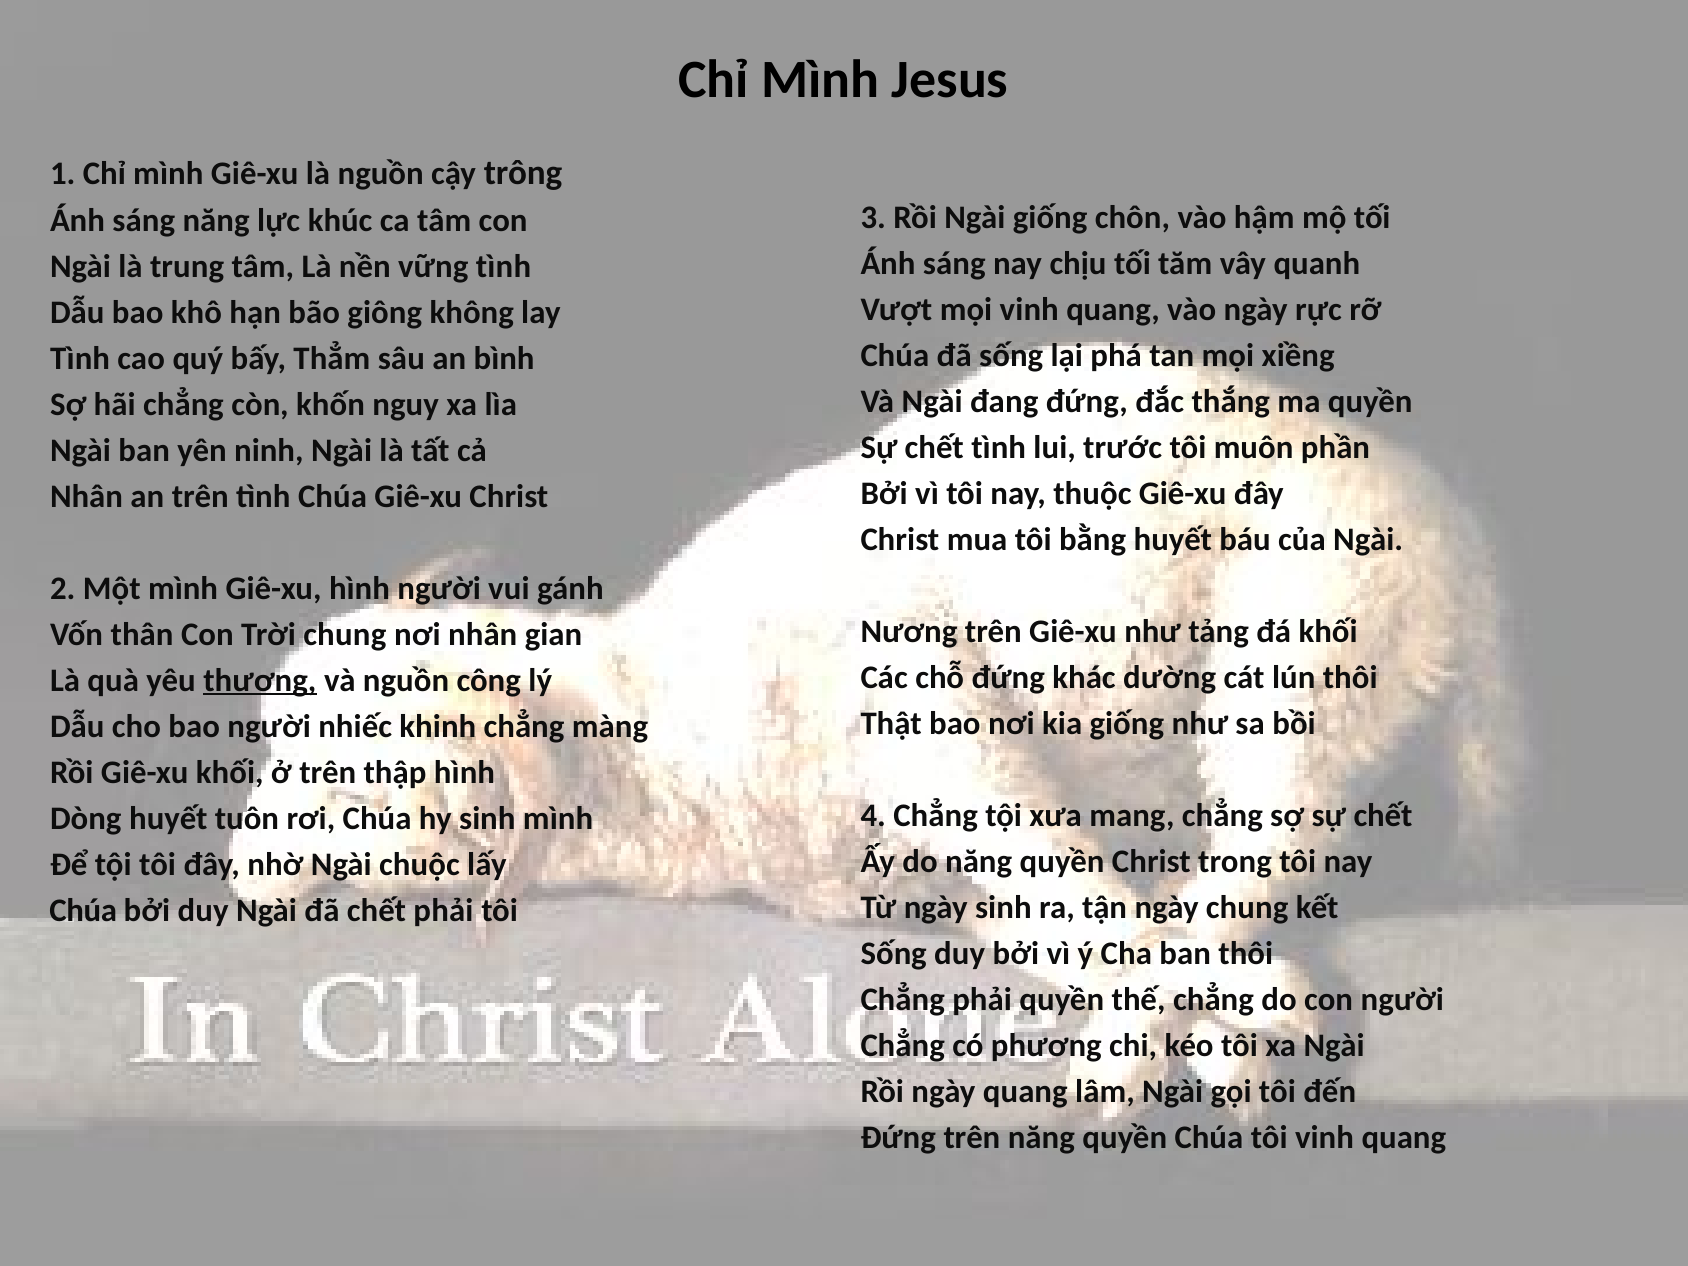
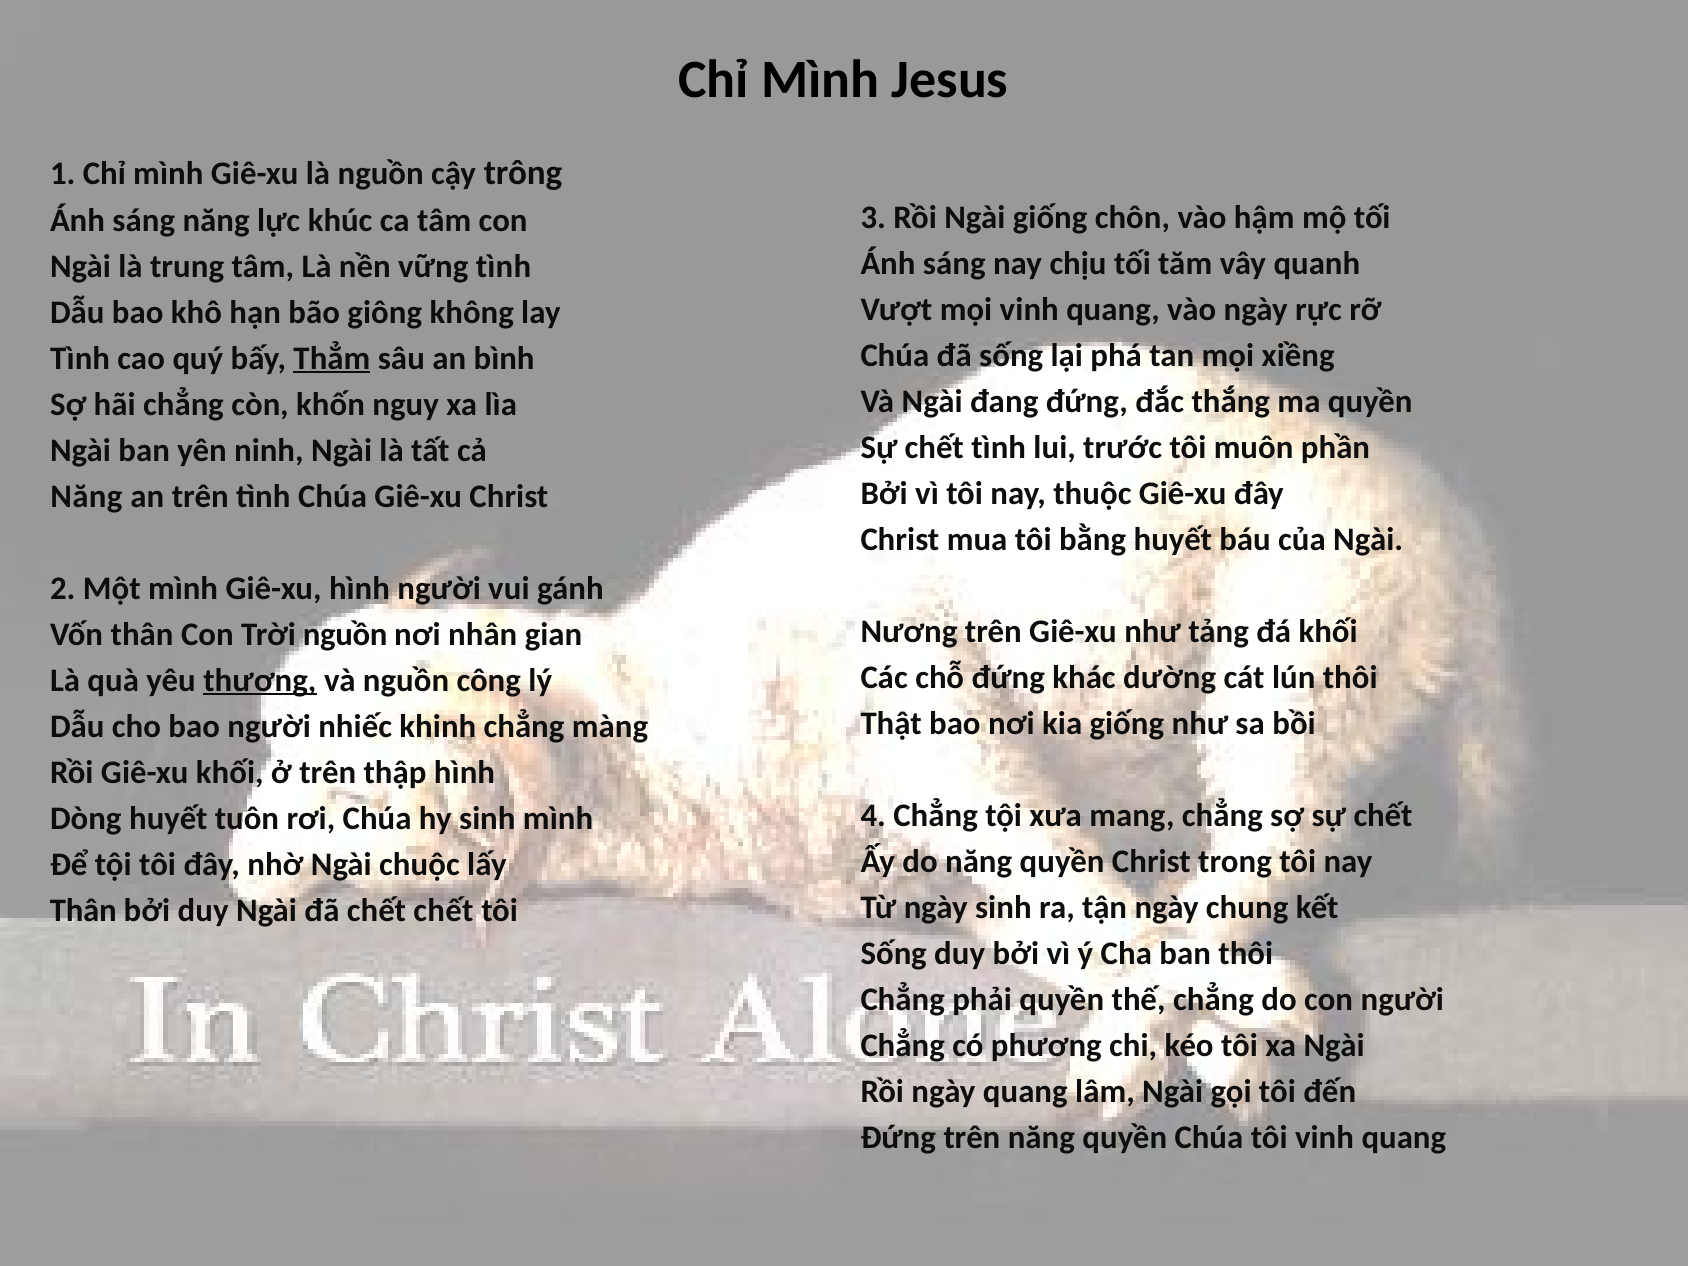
Thẳm underline: none -> present
Nhân at (87, 496): Nhân -> Năng
Trời chung: chung -> nguồn
Chúa at (83, 910): Chúa -> Thân
chết phải: phải -> chết
